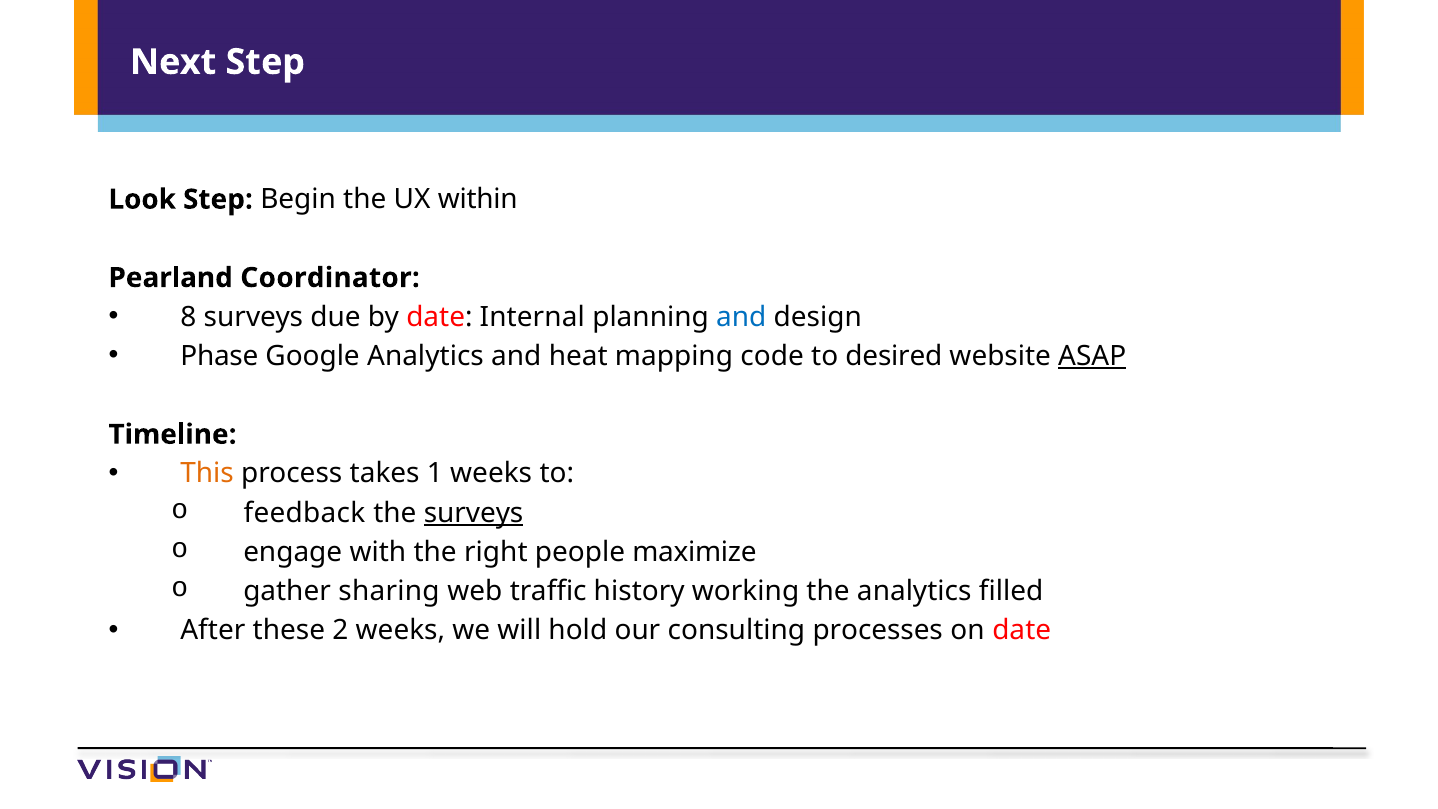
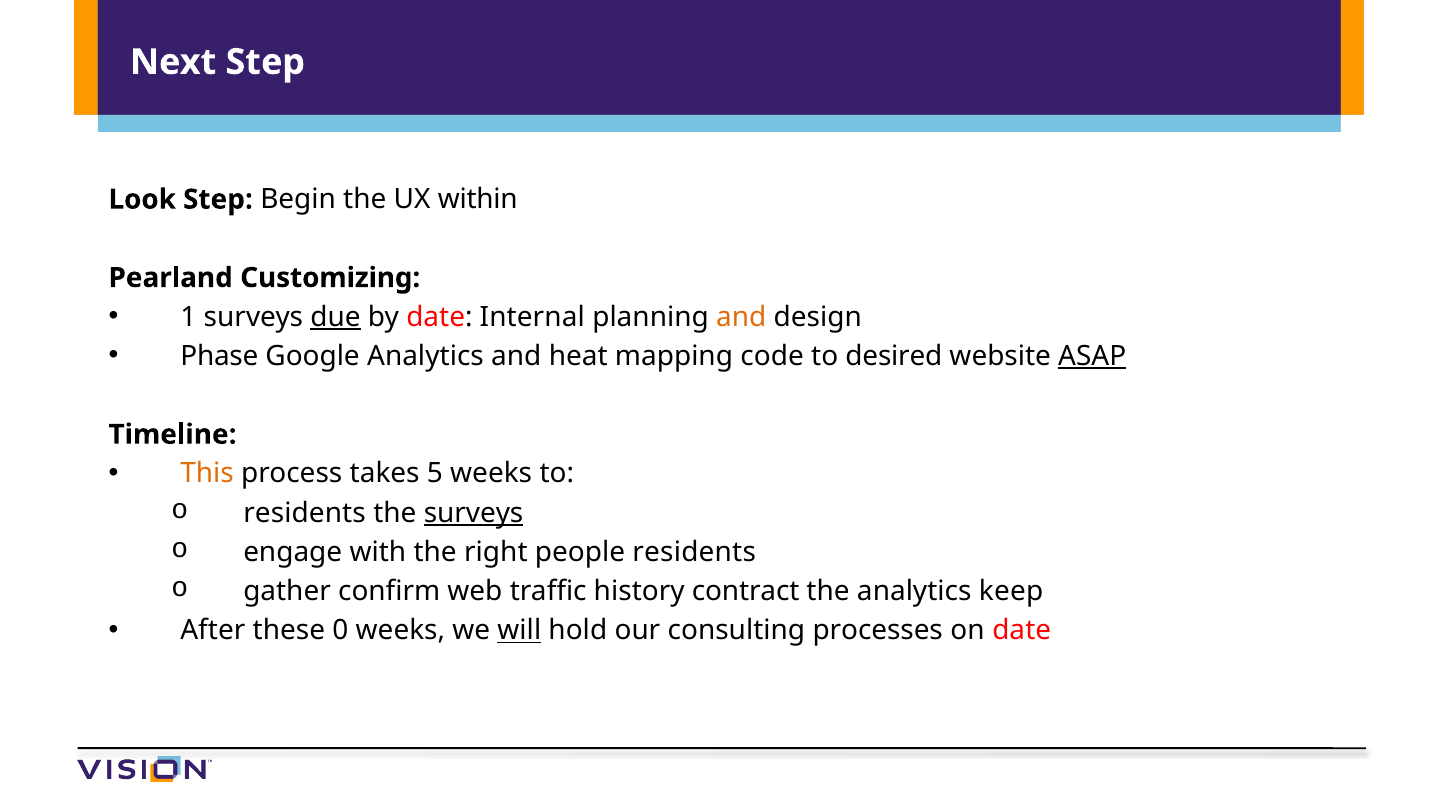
Coordinator: Coordinator -> Customizing
8: 8 -> 1
due underline: none -> present
and at (741, 317) colour: blue -> orange
1: 1 -> 5
feedback at (304, 513): feedback -> residents
people maximize: maximize -> residents
sharing: sharing -> confirm
working: working -> contract
filled: filled -> keep
2: 2 -> 0
will underline: none -> present
